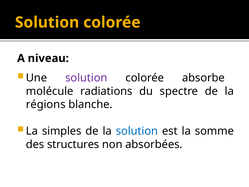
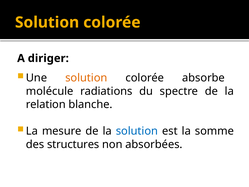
niveau: niveau -> diriger
solution at (86, 78) colour: purple -> orange
régions: régions -> relation
simples: simples -> mesure
